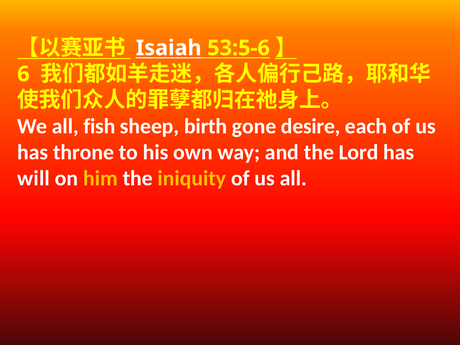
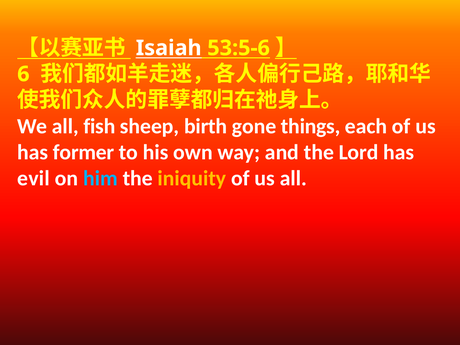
desire: desire -> things
throne: throne -> former
will: will -> evil
him colour: yellow -> light blue
